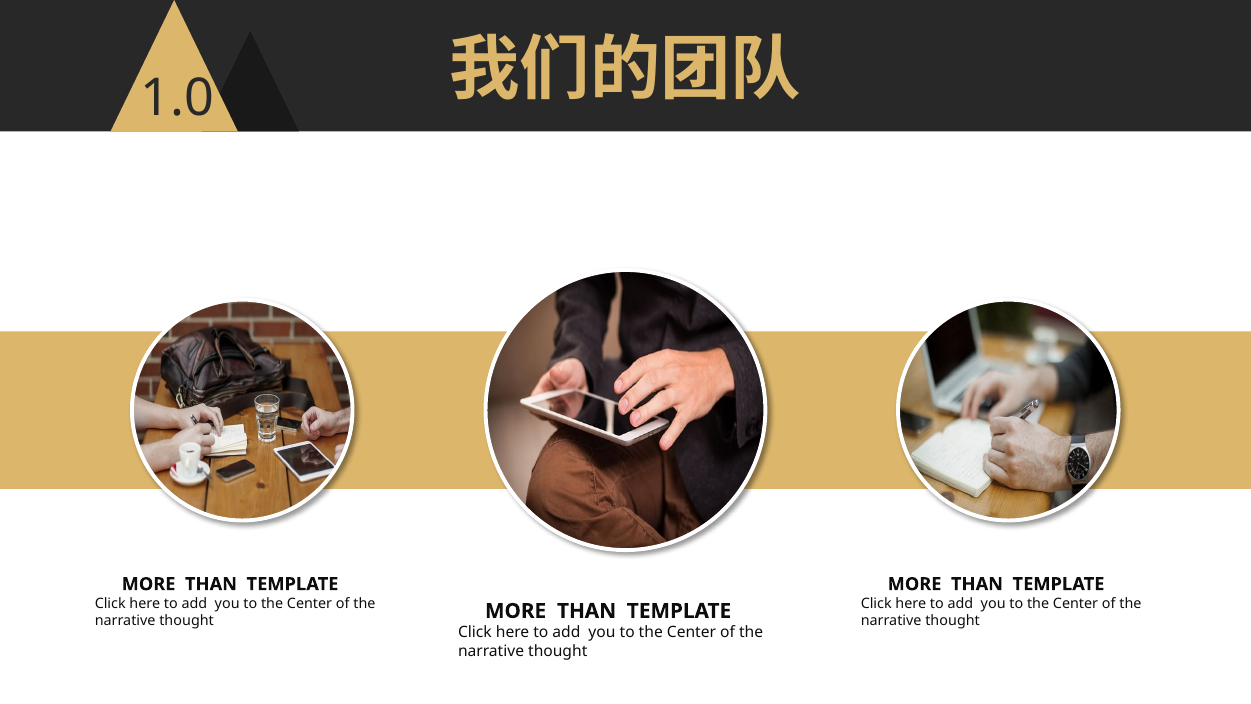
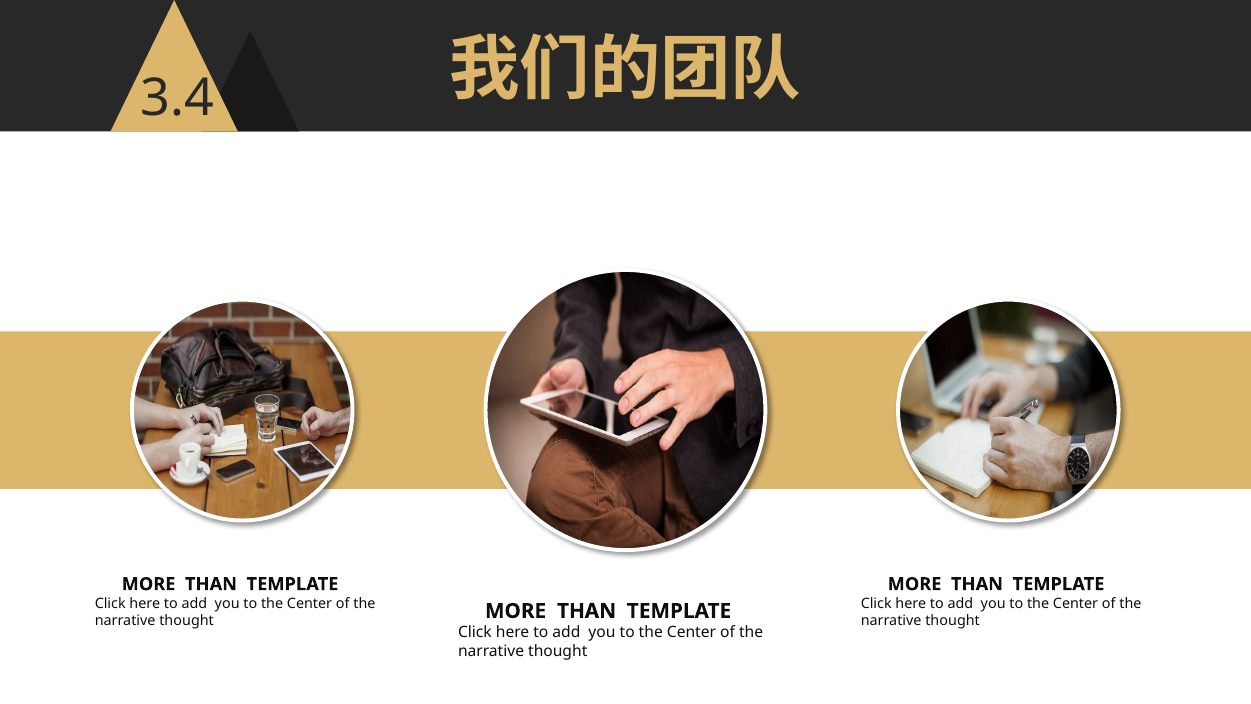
1.0: 1.0 -> 3.4
